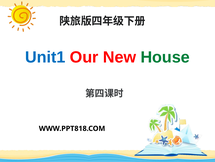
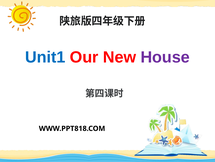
House colour: green -> purple
